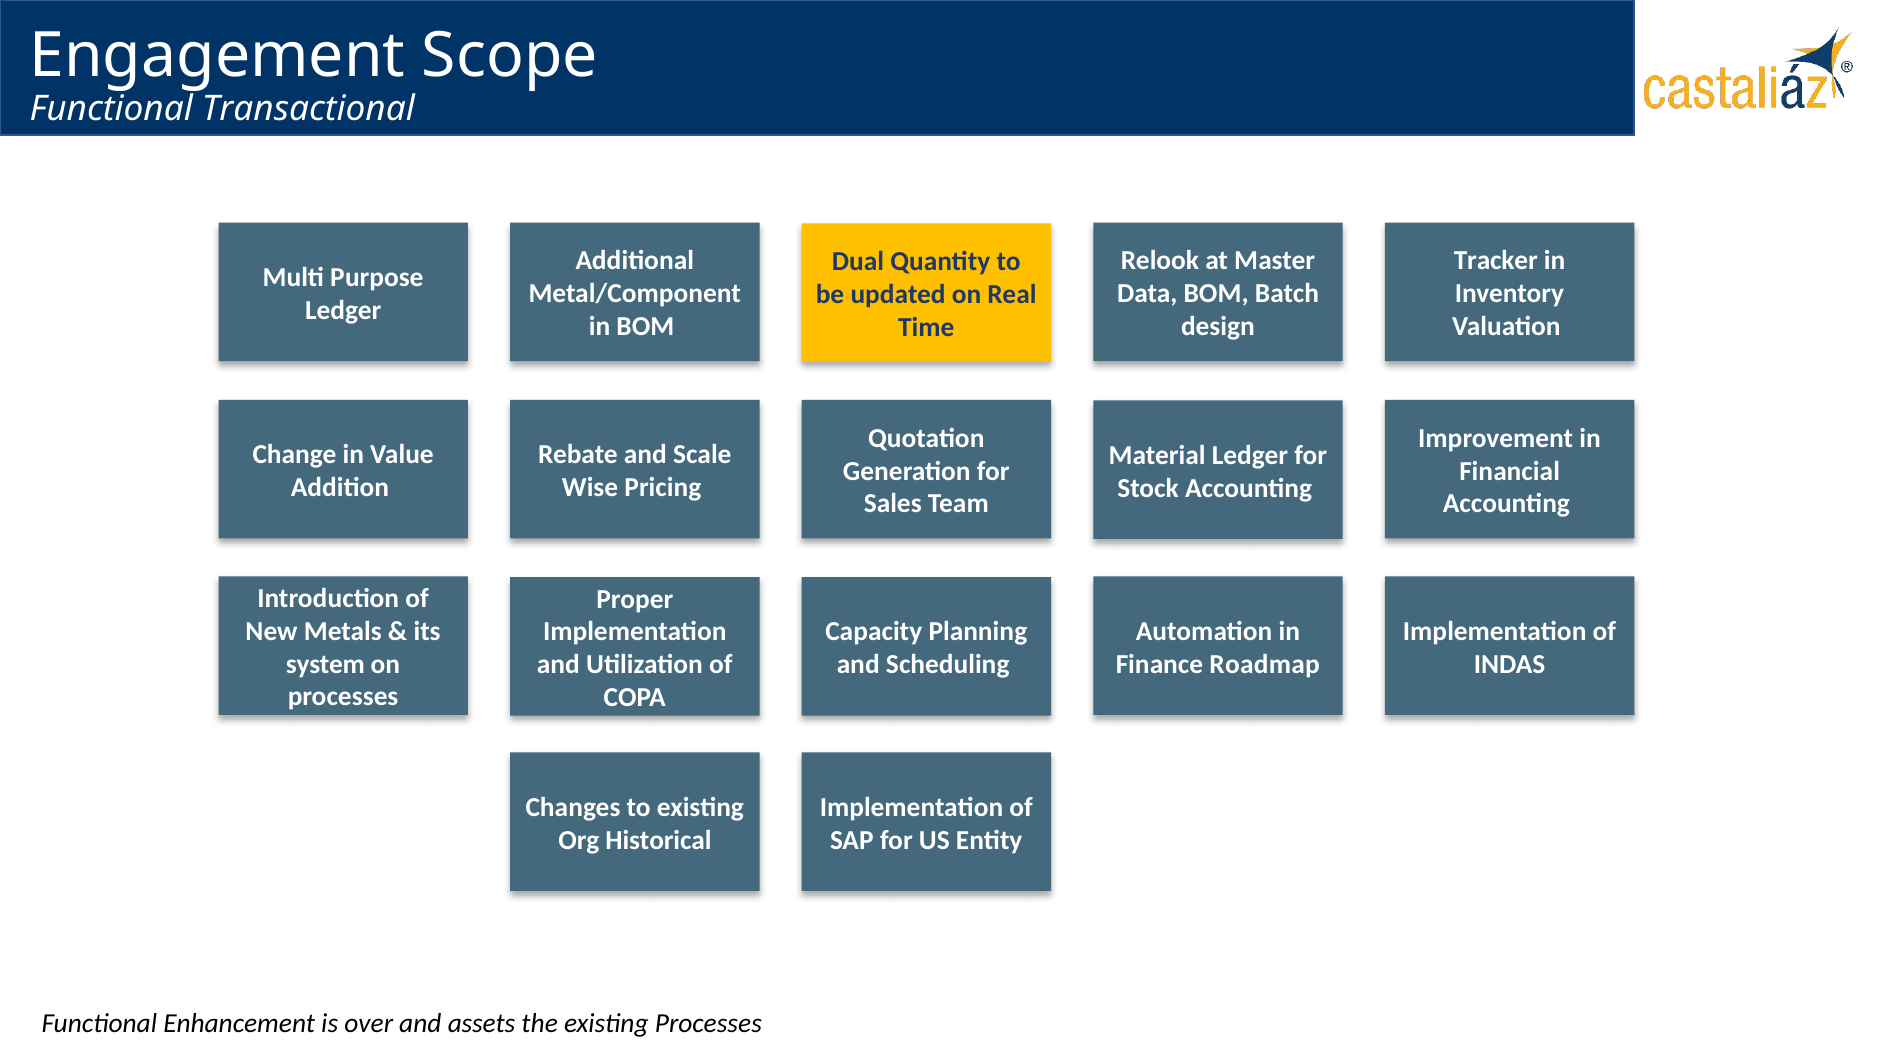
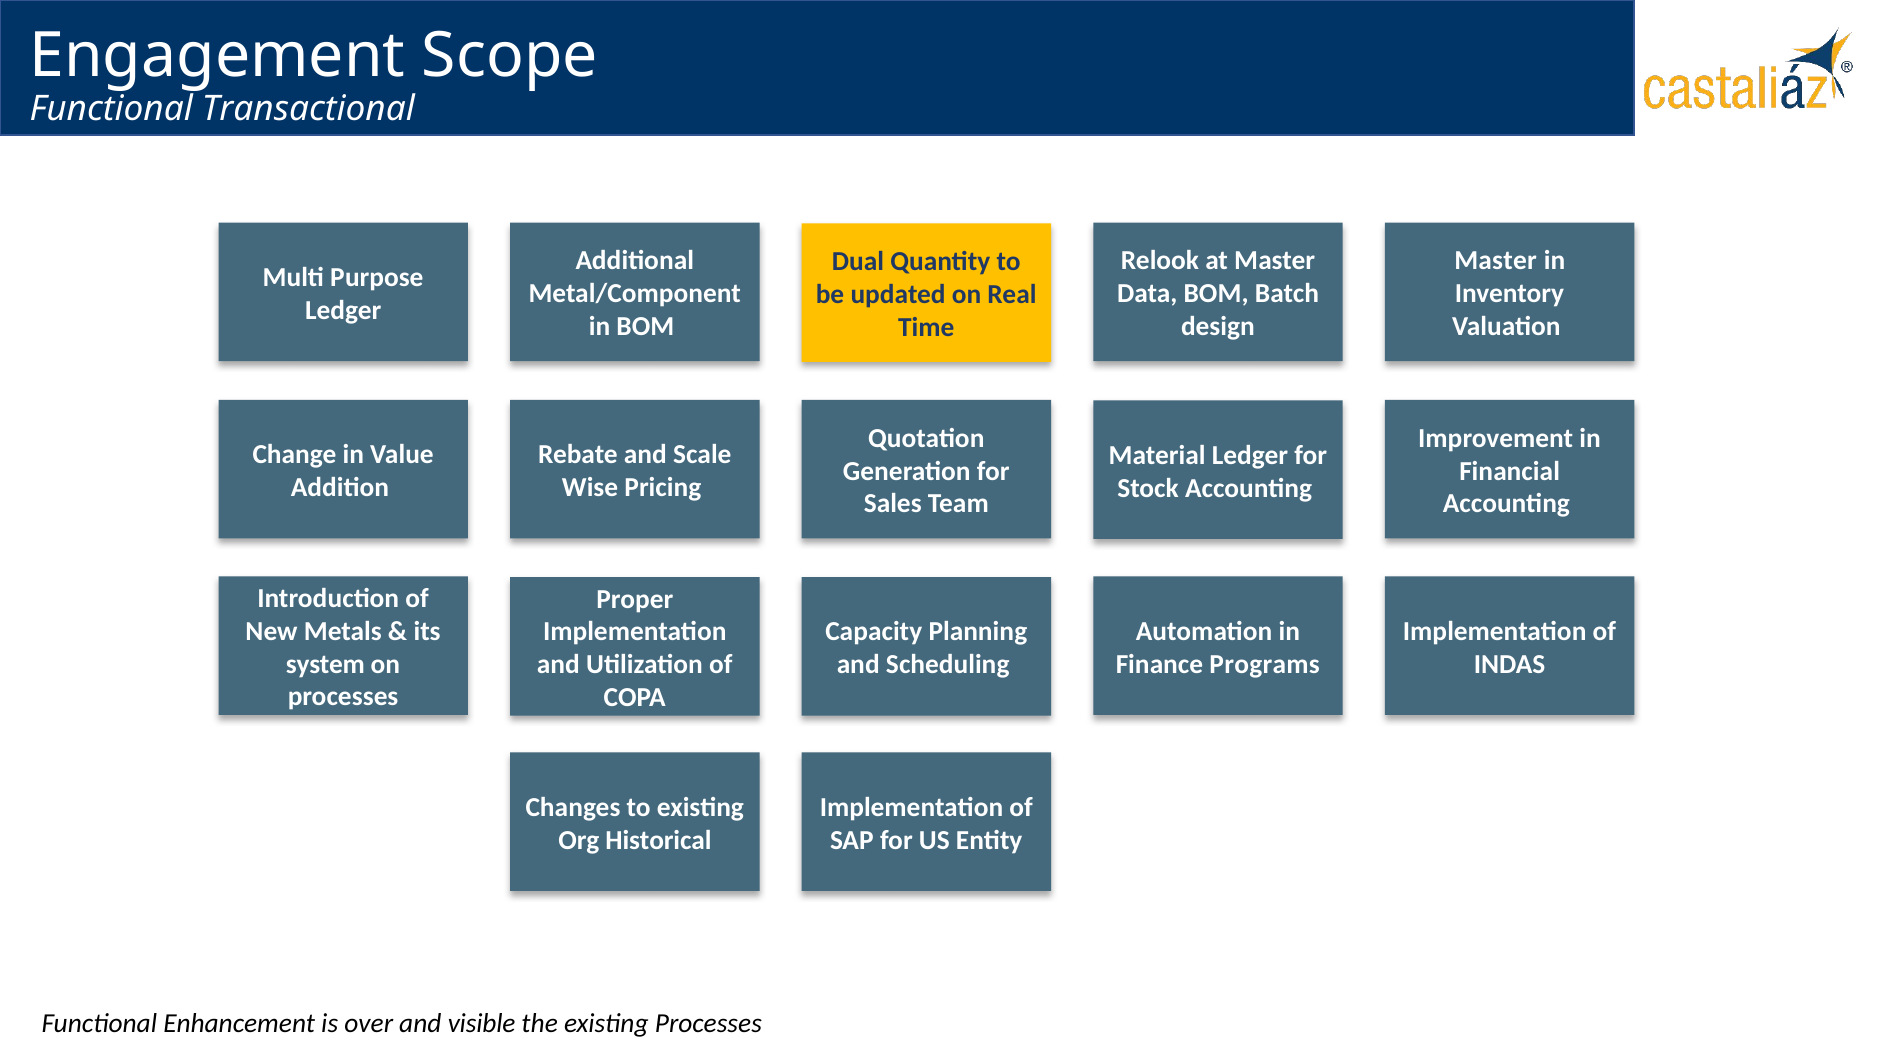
Tracker at (1496, 261): Tracker -> Master
Roadmap: Roadmap -> Programs
assets: assets -> visible
